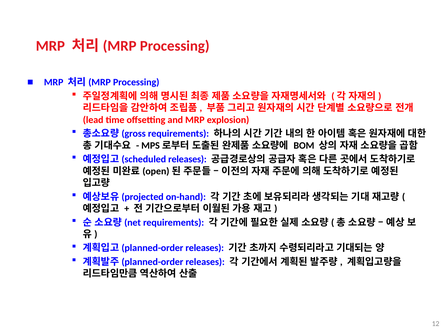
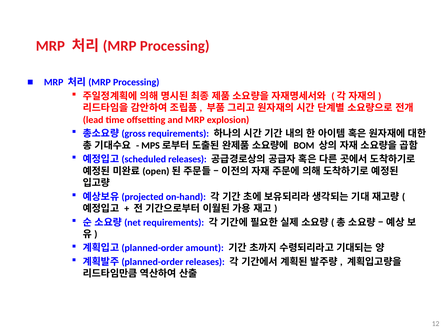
releases at (205, 249): releases -> amount
